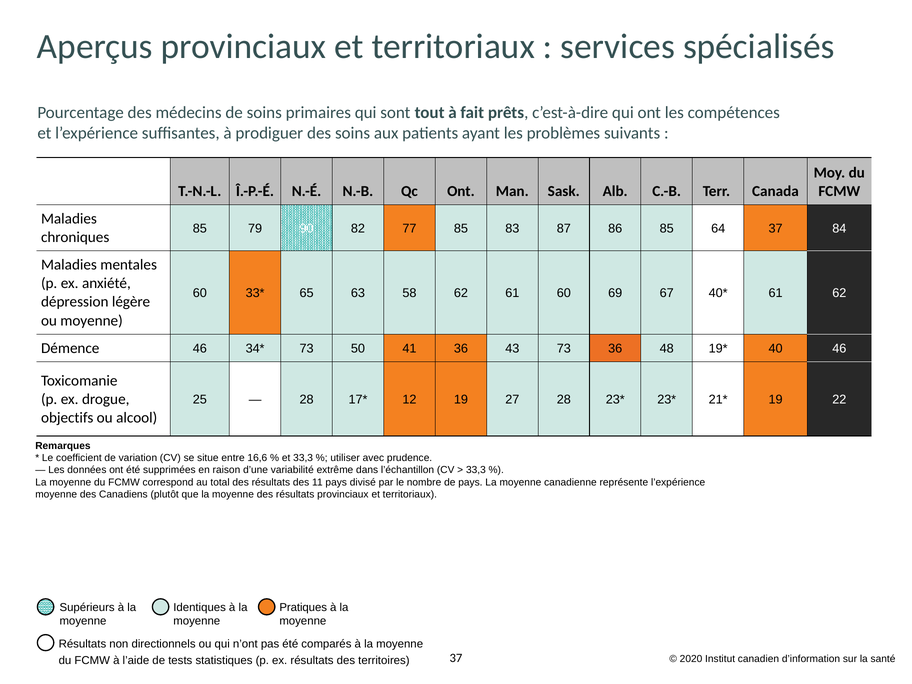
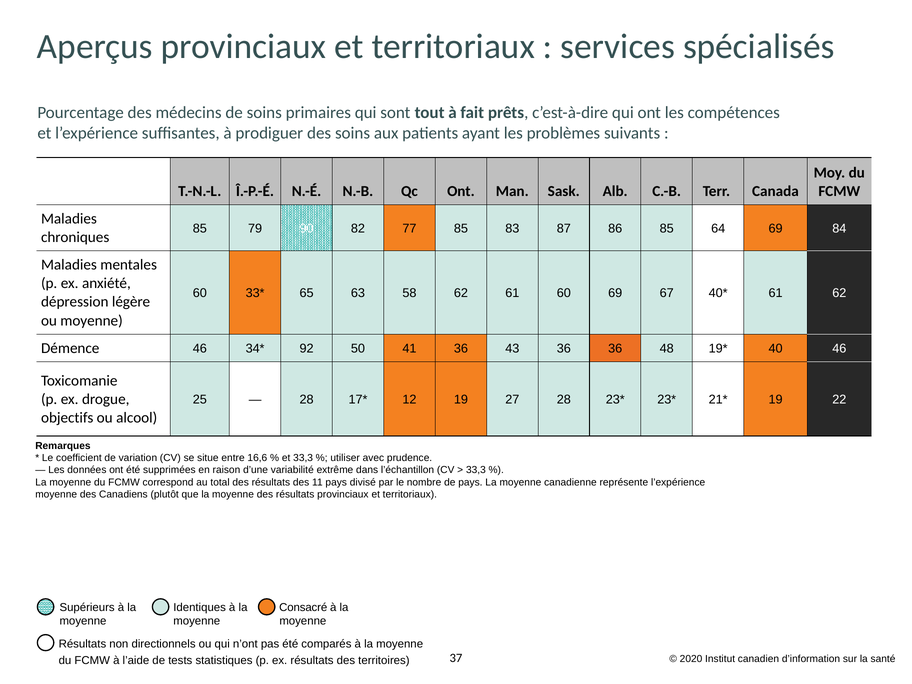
64 37: 37 -> 69
73 at (307, 349): 73 -> 92
43 73: 73 -> 36
Pratiques: Pratiques -> Consacré
